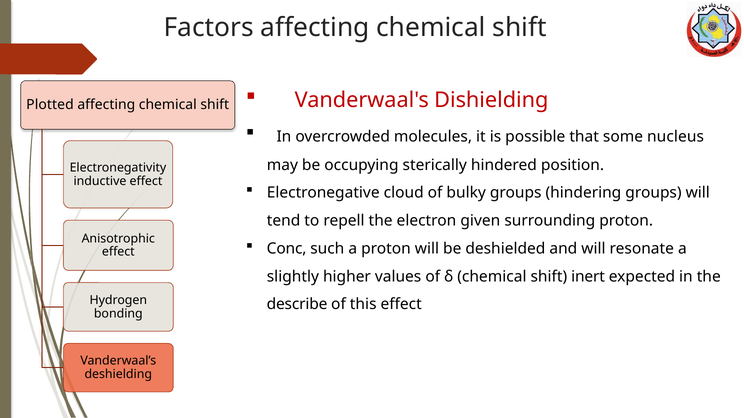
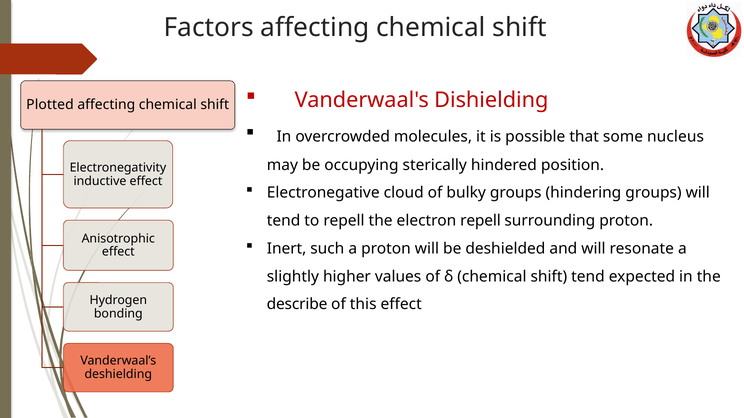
electron given: given -> repell
Conc: Conc -> Inert
shift inert: inert -> tend
